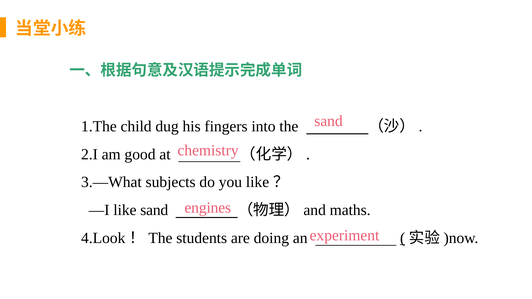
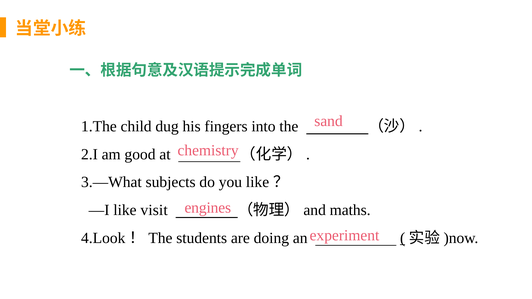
like sand: sand -> visit
